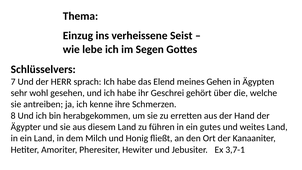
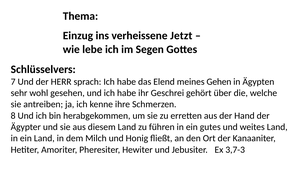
Seist: Seist -> Jetzt
3,7-1: 3,7-1 -> 3,7-3
